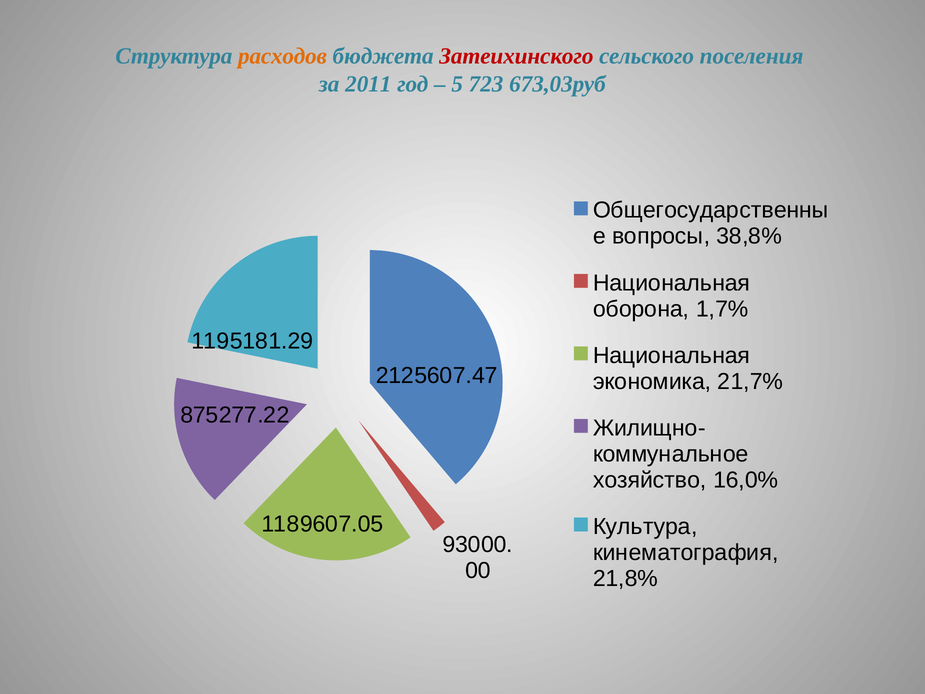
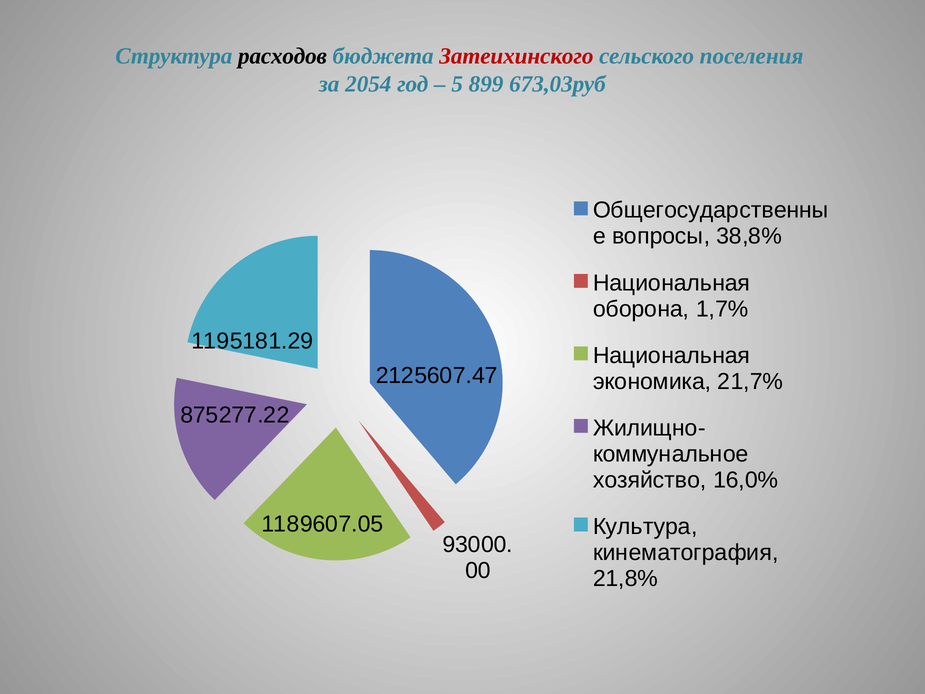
расходов colour: orange -> black
2011: 2011 -> 2054
723: 723 -> 899
